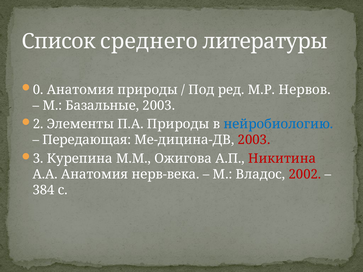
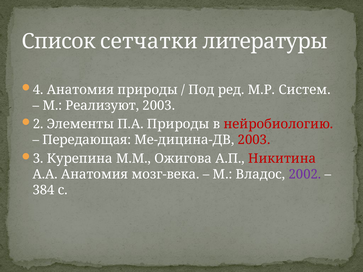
среднего: среднего -> сетчатки
0: 0 -> 4
Нервов: Нервов -> Систем
Базальные: Базальные -> Реализуют
нейробиологию colour: blue -> red
нерв-века: нерв-века -> мозг-века
2002 colour: red -> purple
